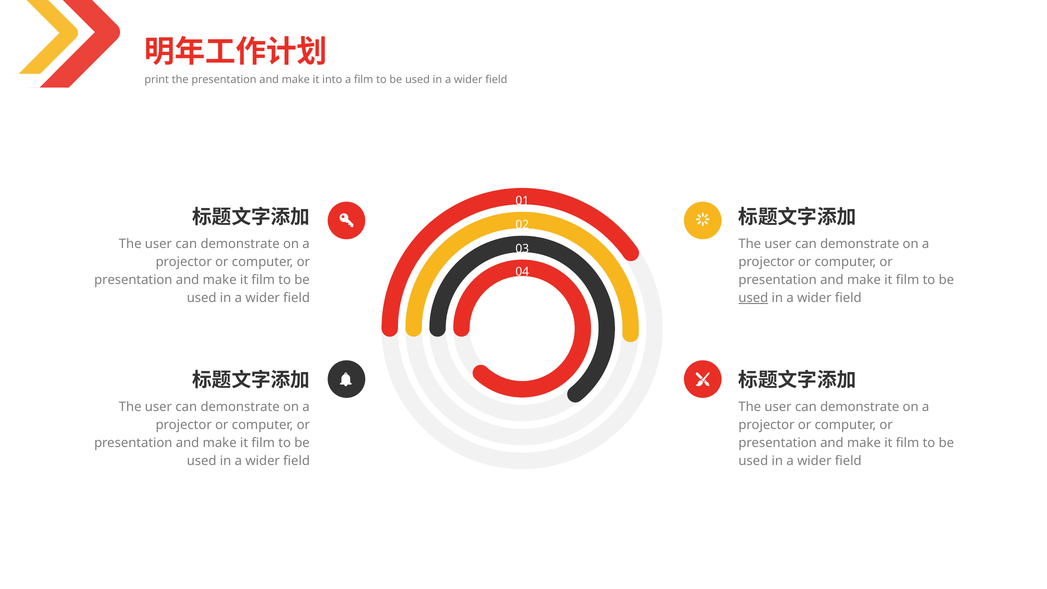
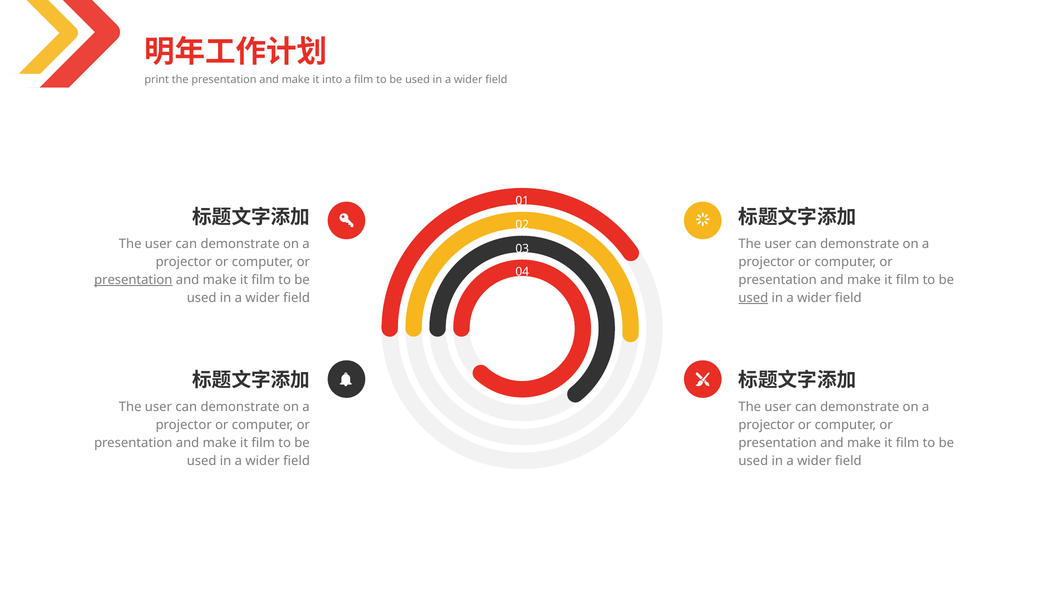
presentation at (133, 280) underline: none -> present
